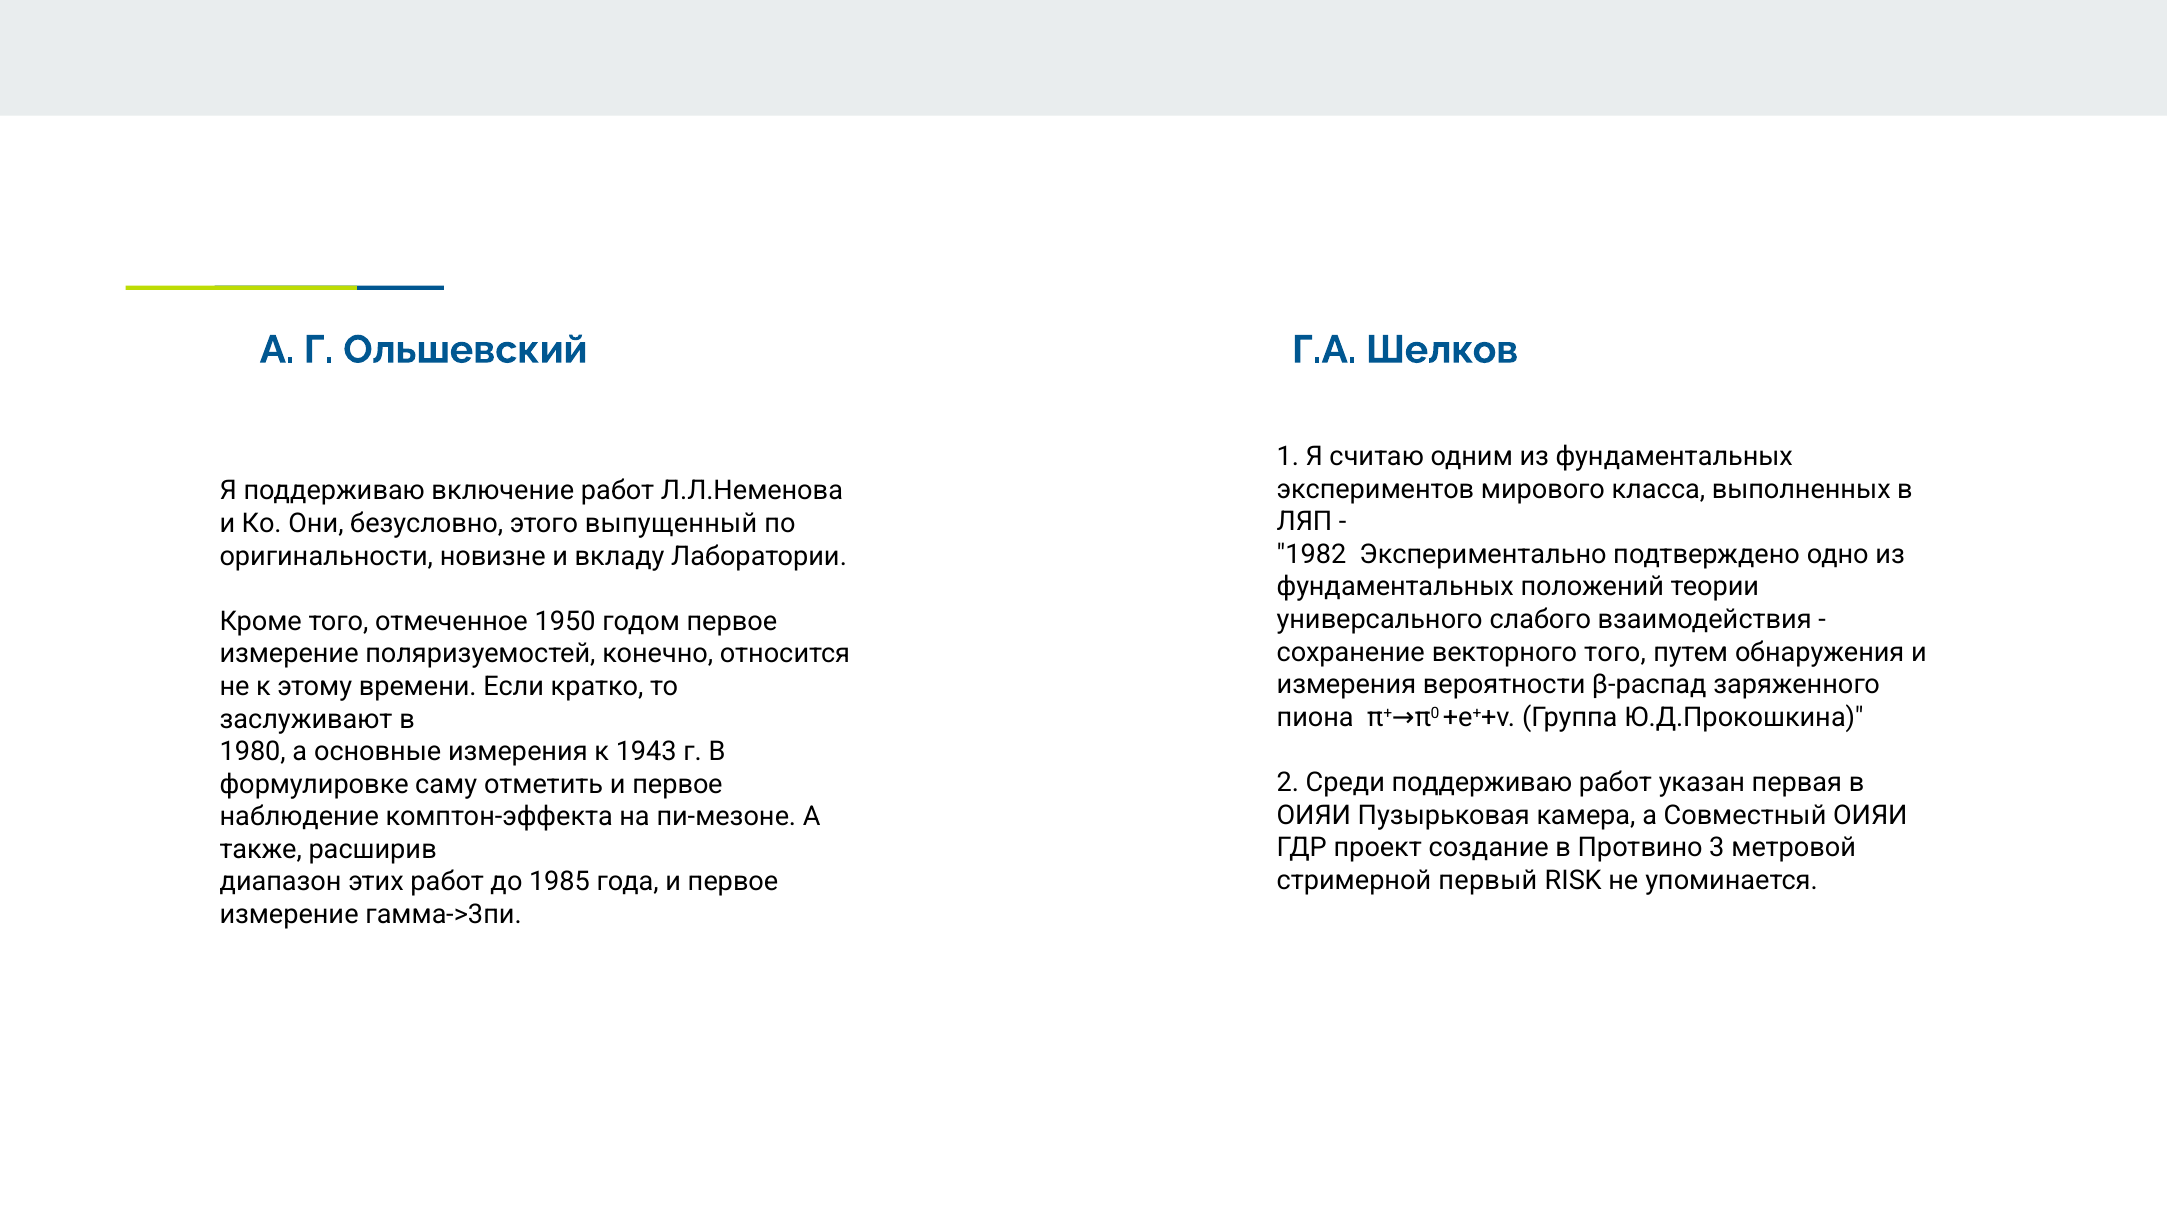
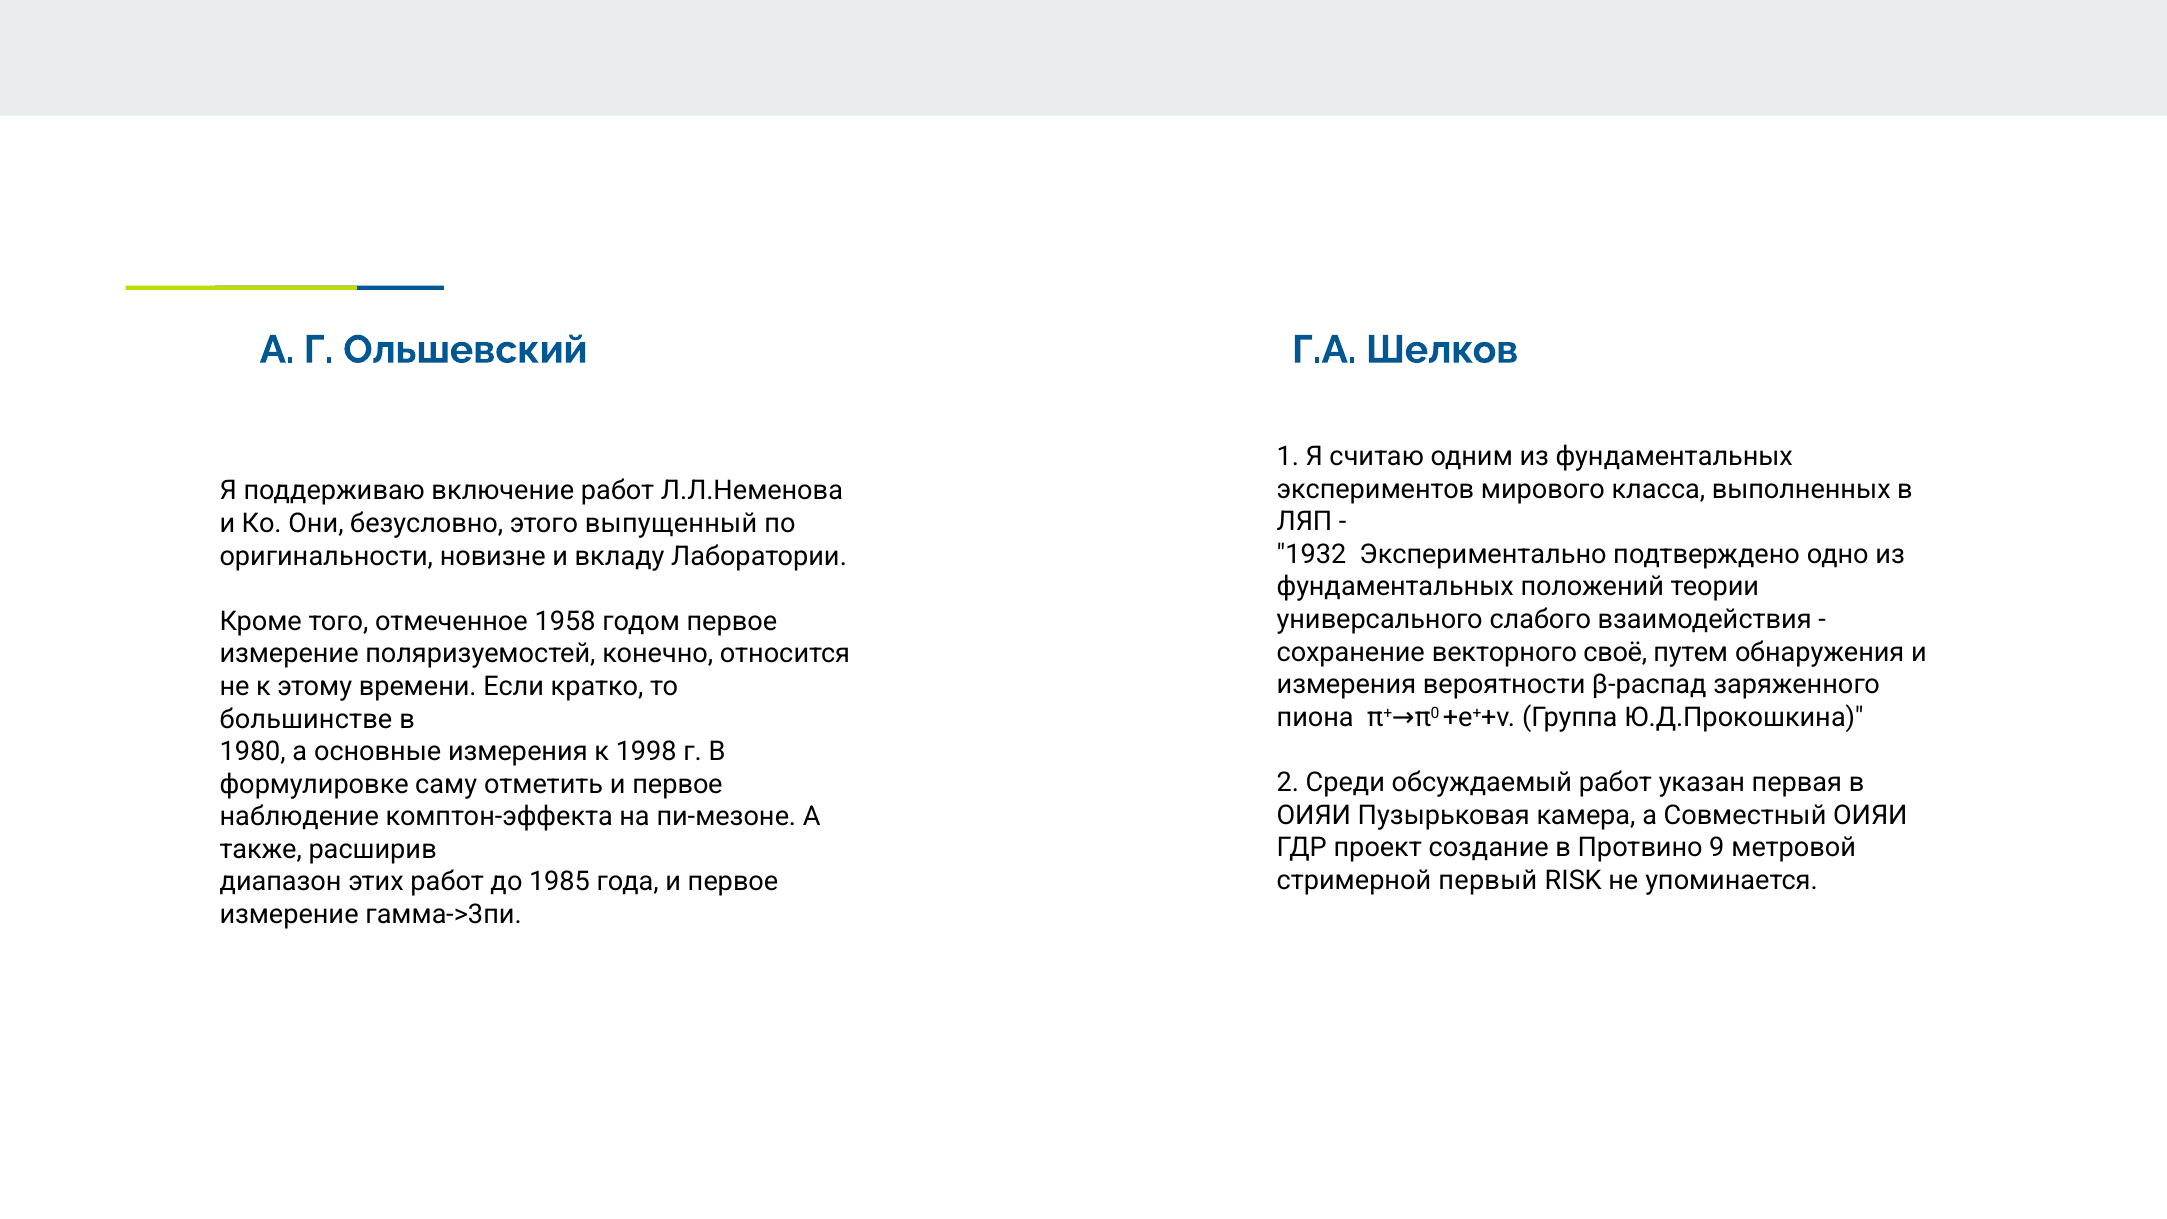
1982: 1982 -> 1932
1950: 1950 -> 1958
векторного того: того -> своё
заслуживают: заслуживают -> большинстве
1943: 1943 -> 1998
Среди поддерживаю: поддерживаю -> обсуждаемый
3: 3 -> 9
